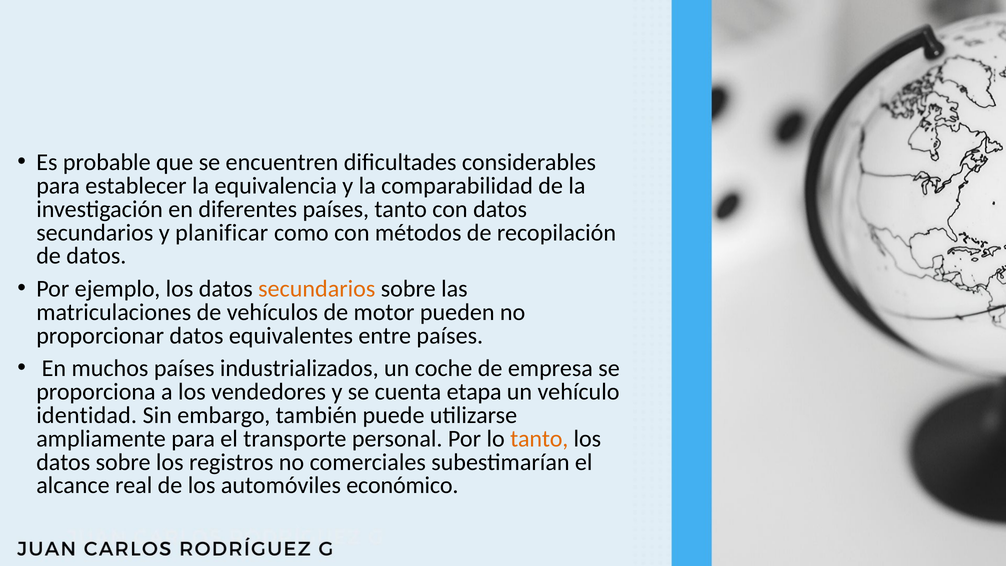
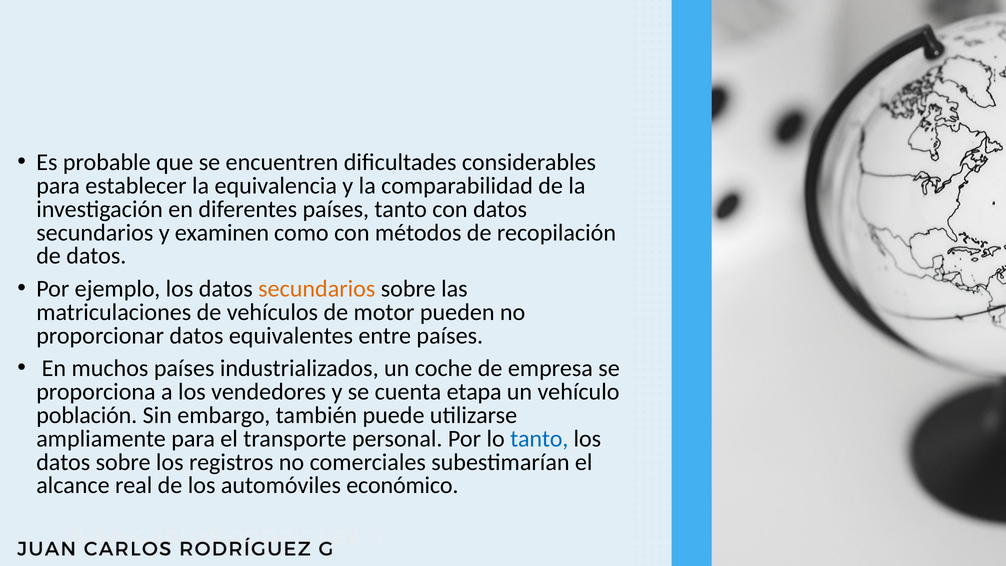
planificar: planificar -> examinen
identidad: identidad -> población
tanto at (539, 439) colour: orange -> blue
